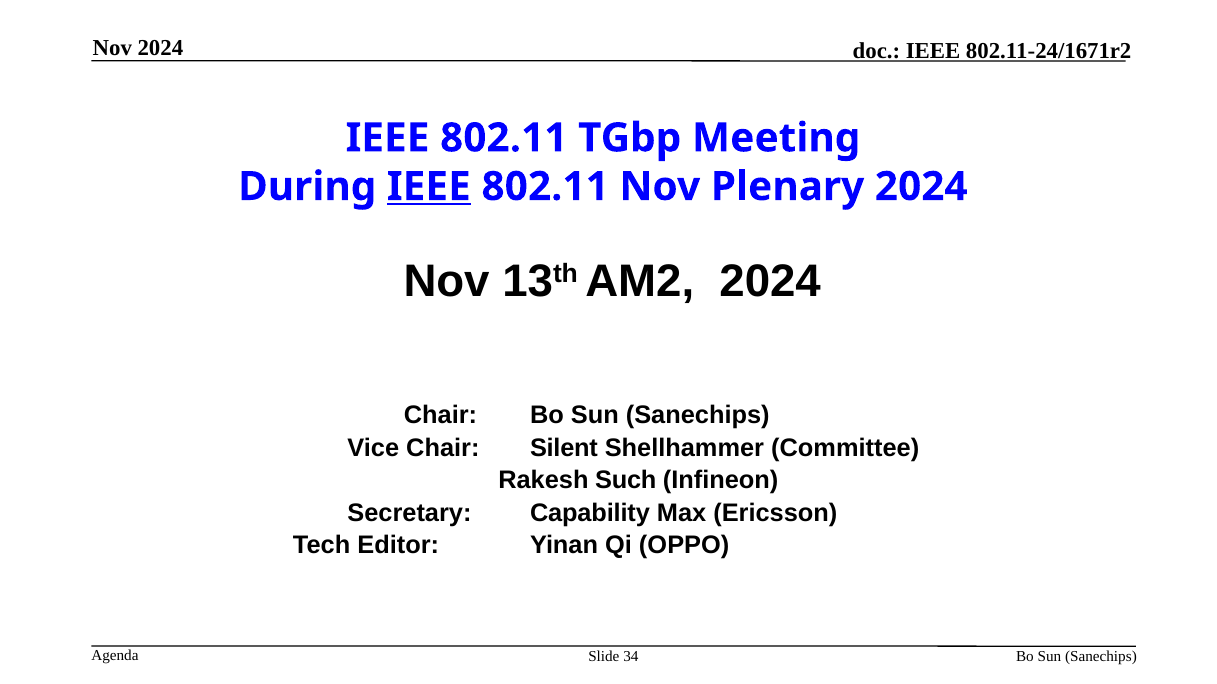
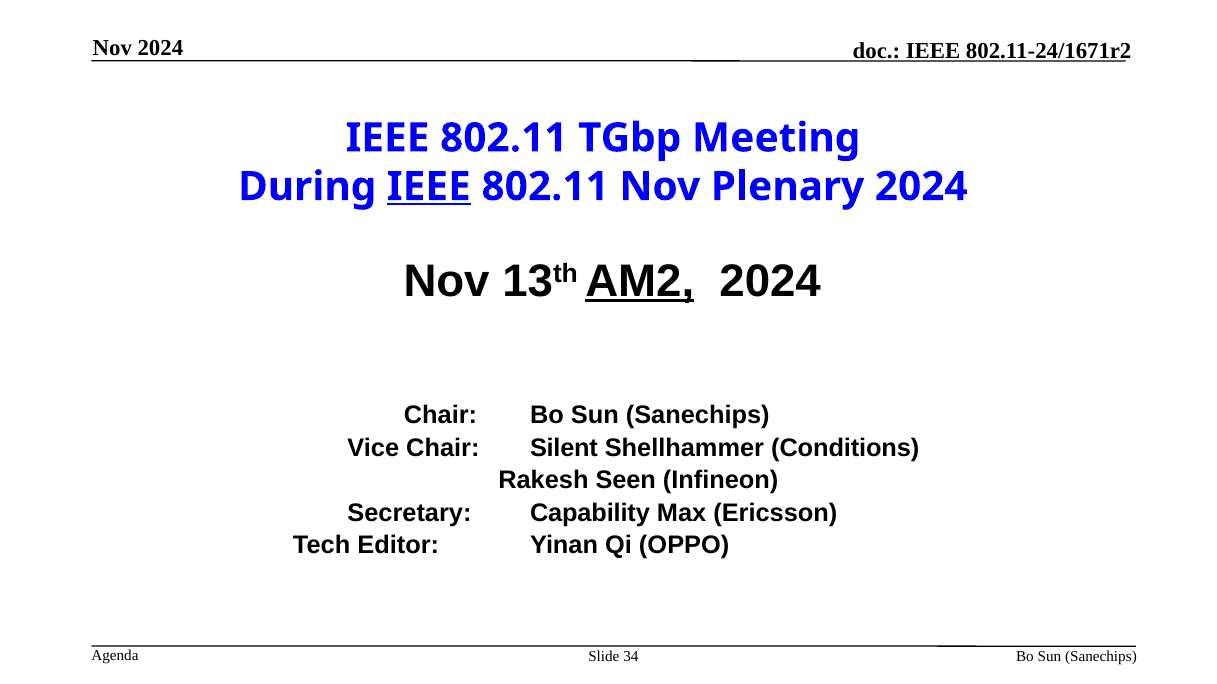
AM2 underline: none -> present
Committee: Committee -> Conditions
Such: Such -> Seen
